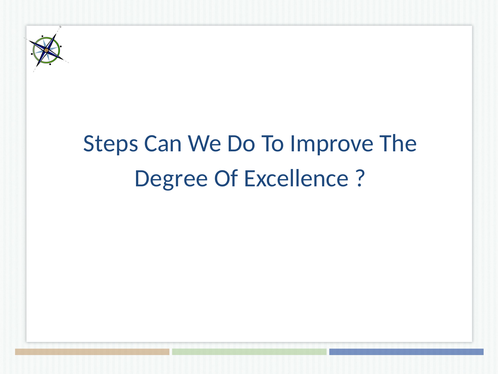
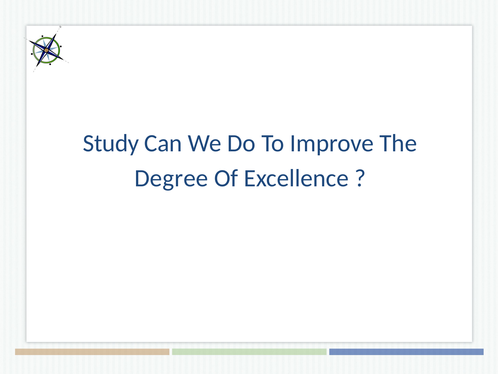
Steps: Steps -> Study
